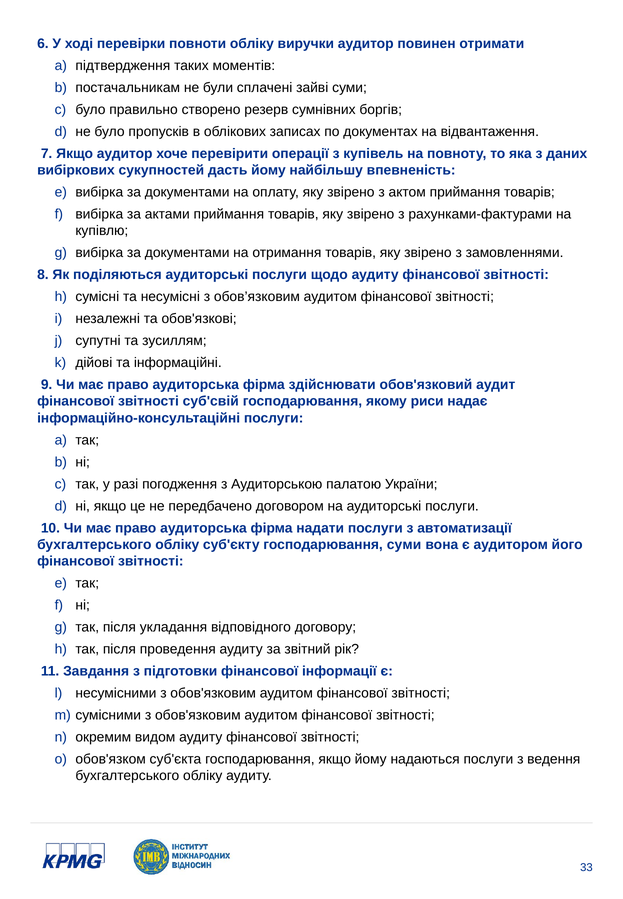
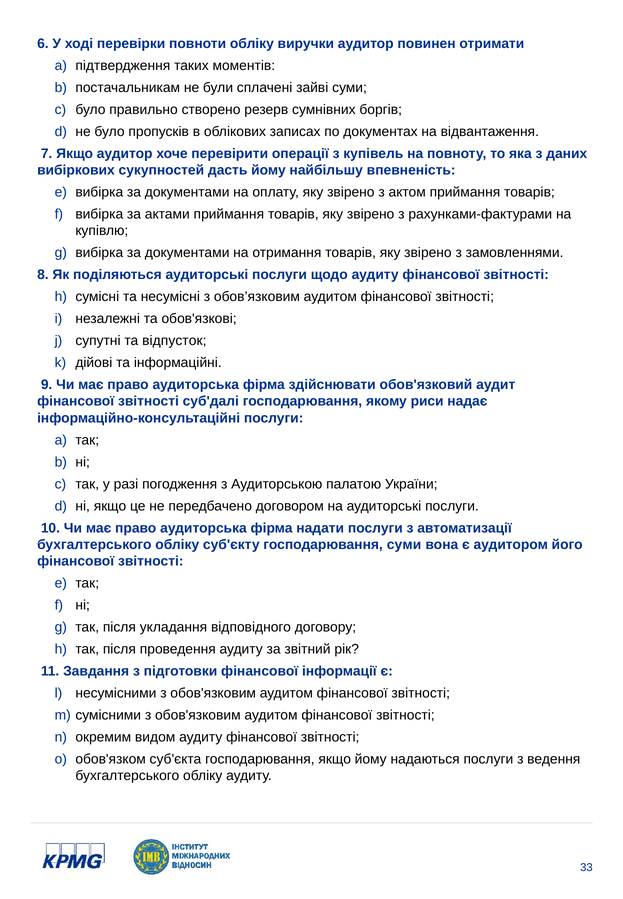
зусиллям: зусиллям -> відпусток
суб'свій: суб'свій -> суб'далі
